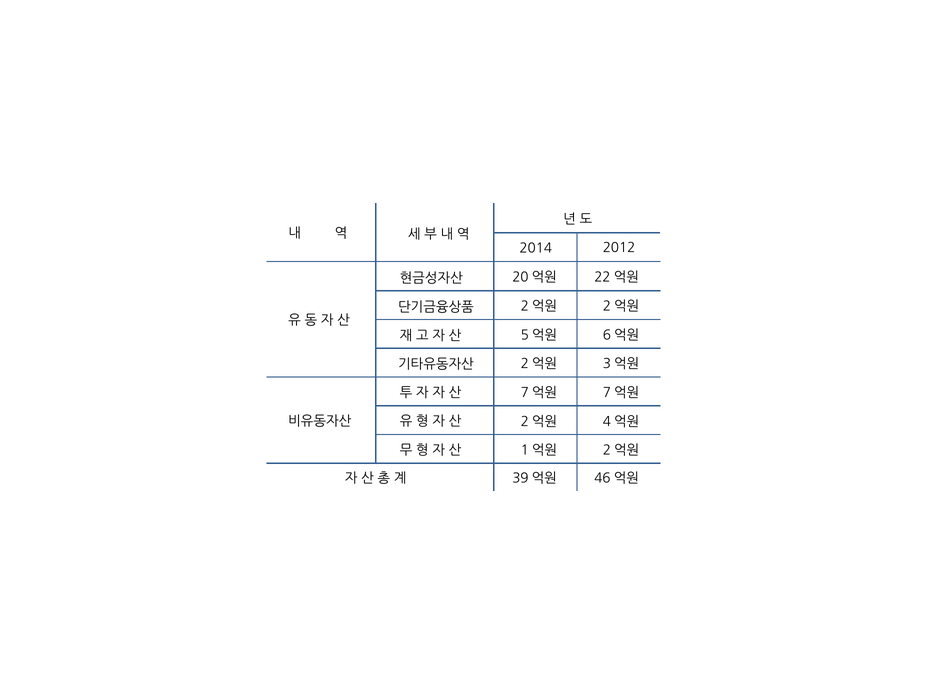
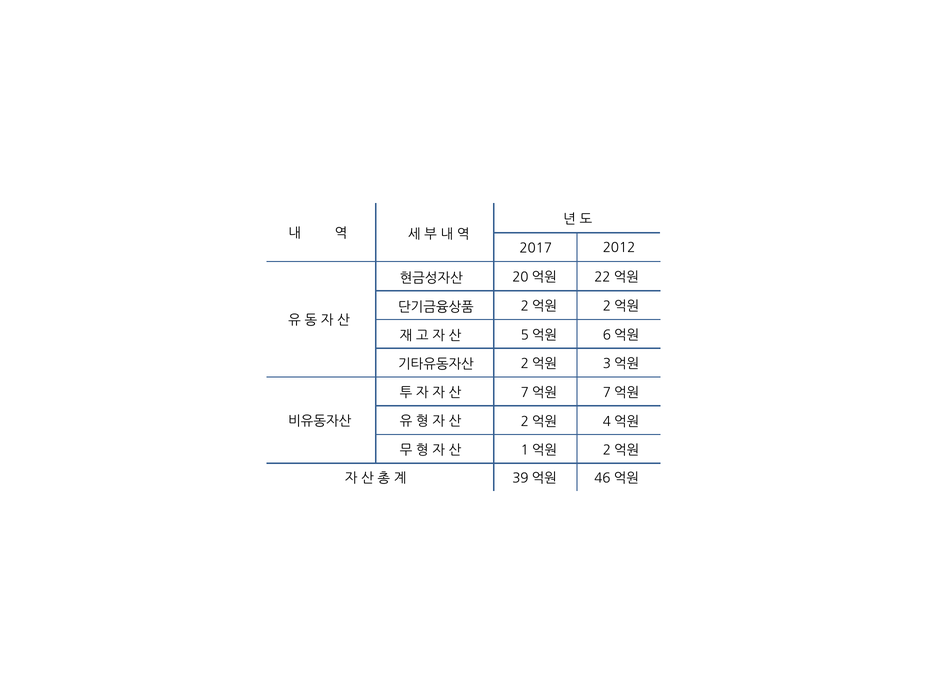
2014: 2014 -> 2017
